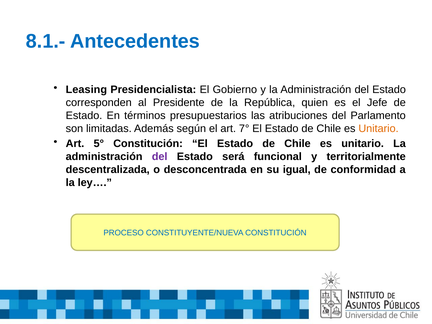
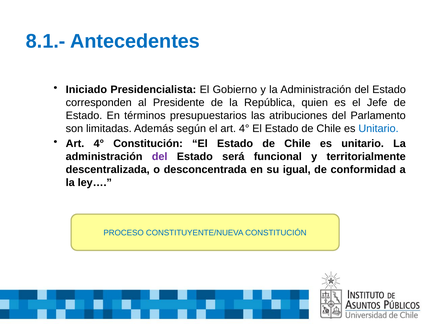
Leasing: Leasing -> Iniciado
el art 7°: 7° -> 4°
Unitario at (379, 129) colour: orange -> blue
5° at (99, 144): 5° -> 4°
